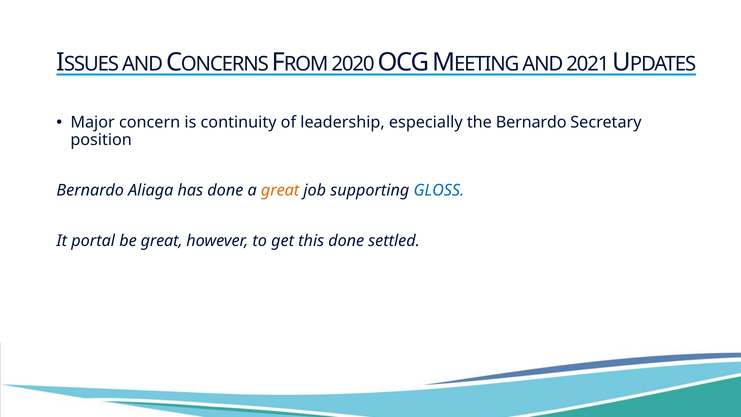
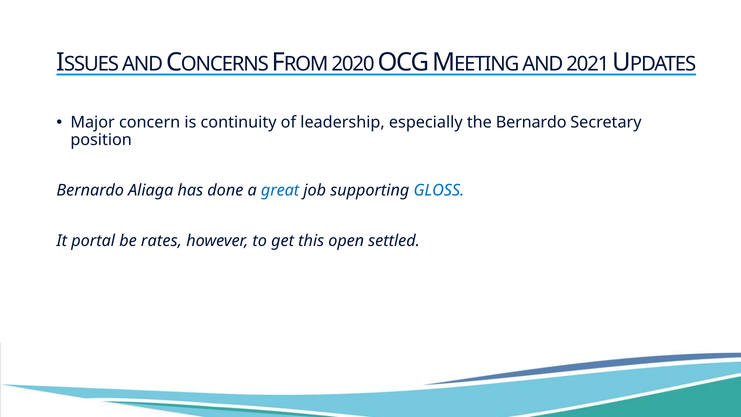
great at (280, 190) colour: orange -> blue
be great: great -> rates
this done: done -> open
